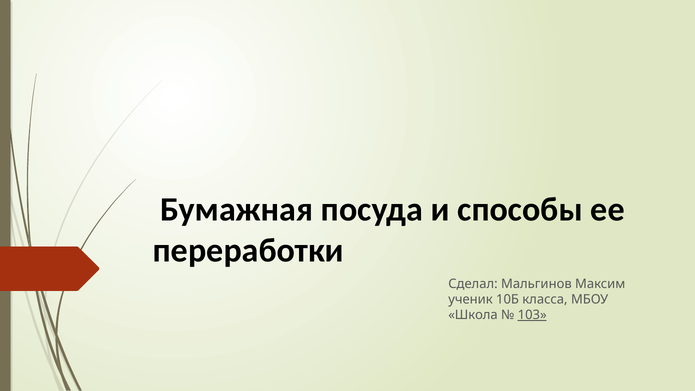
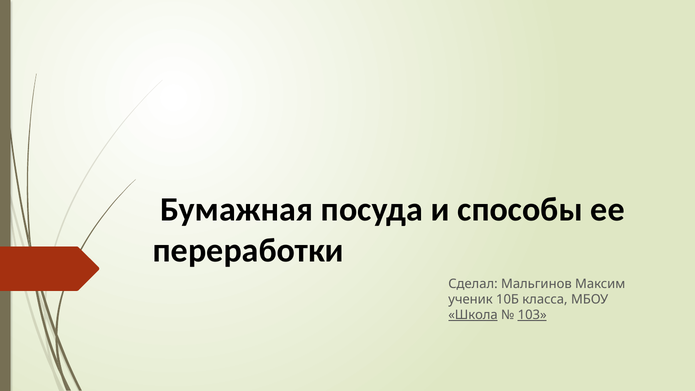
Школа underline: none -> present
